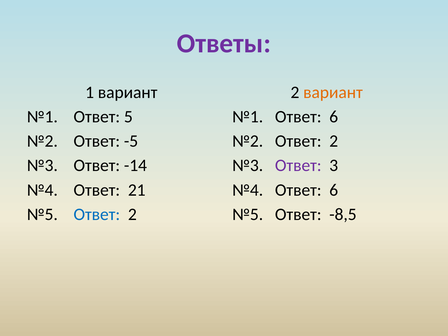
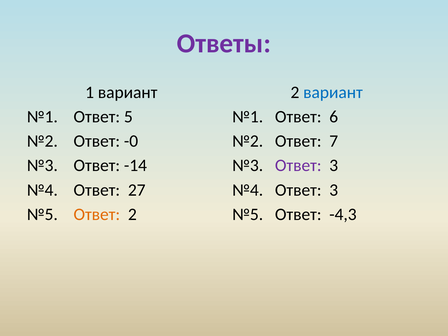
вариант at (333, 92) colour: orange -> blue
-5: -5 -> -0
№2 Ответ 2: 2 -> 7
21: 21 -> 27
№4 Ответ 6: 6 -> 3
Ответ at (97, 214) colour: blue -> orange
-8,5: -8,5 -> -4,3
